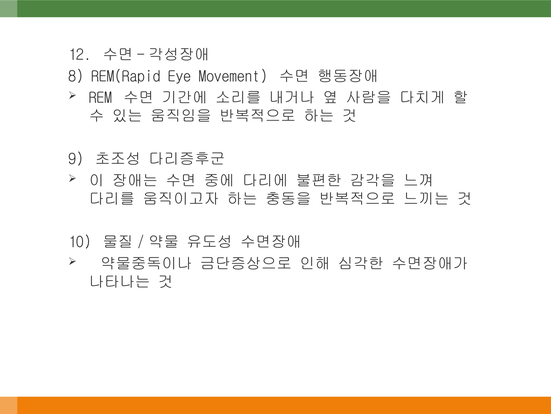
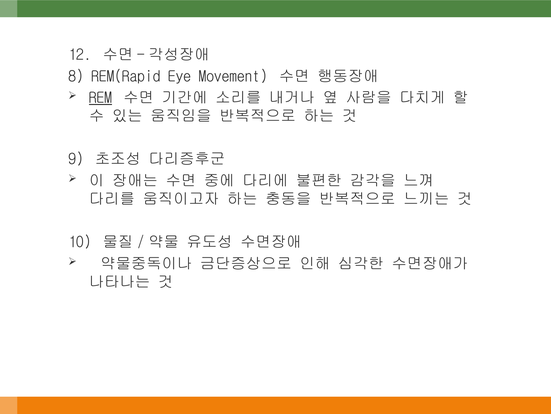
REM underline: none -> present
